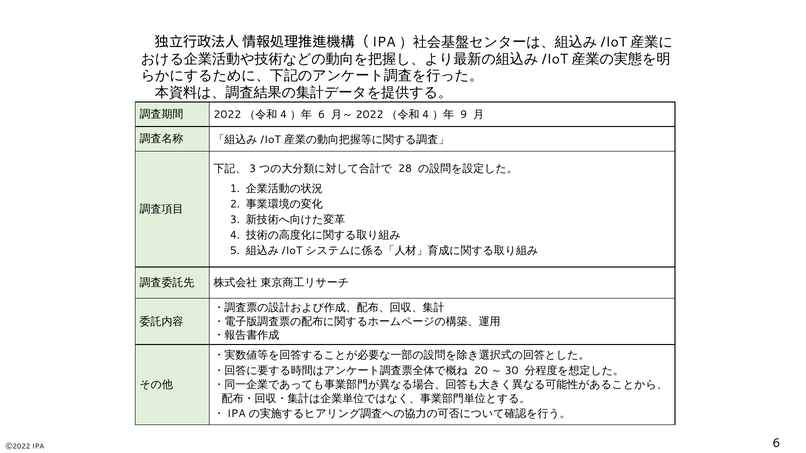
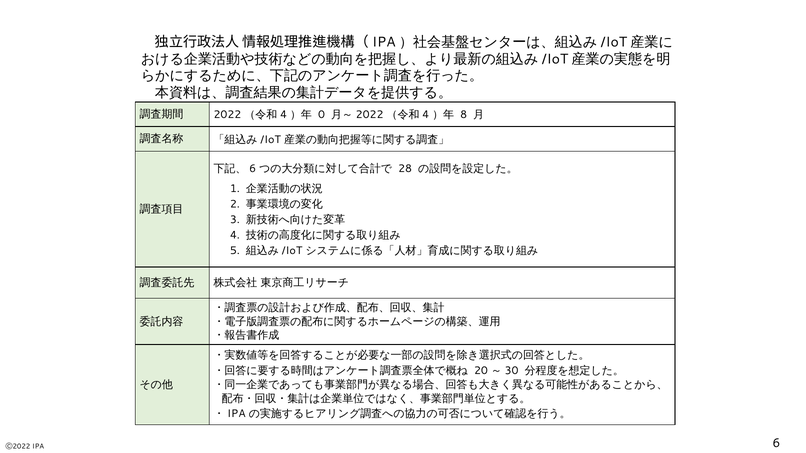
6 at (321, 115): 6 -> 0
9: 9 -> 8
3 at (253, 169): 3 -> 6
